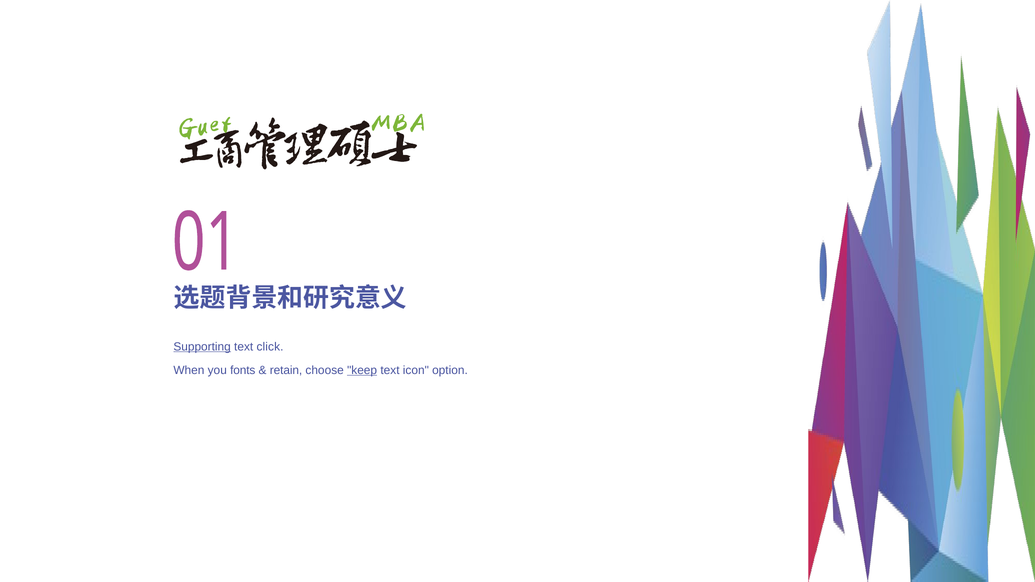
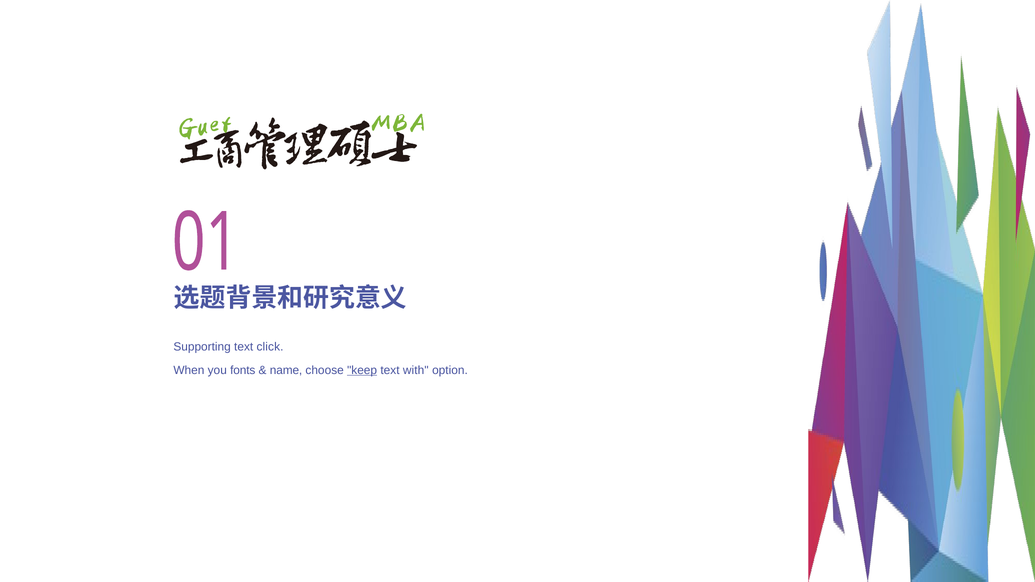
Supporting underline: present -> none
retain: retain -> name
icon: icon -> with
